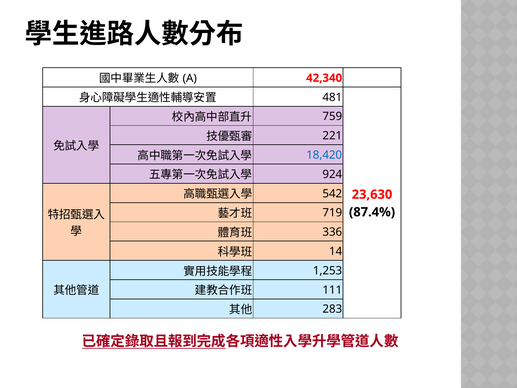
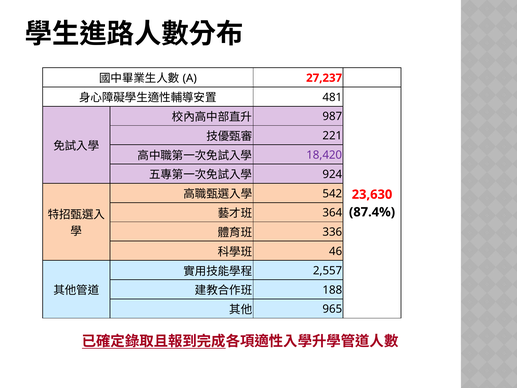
42,340: 42,340 -> 27,237
759: 759 -> 987
18,420 colour: blue -> purple
719: 719 -> 364
14: 14 -> 46
1,253: 1,253 -> 2,557
111: 111 -> 188
283: 283 -> 965
